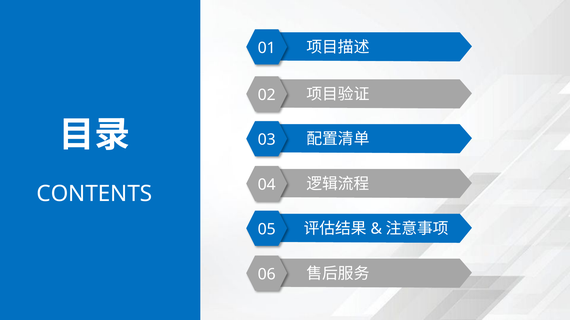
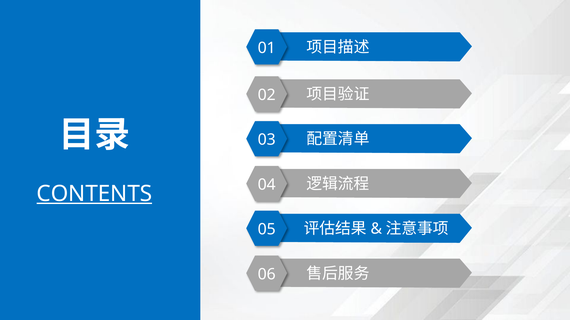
CONTENTS underline: none -> present
